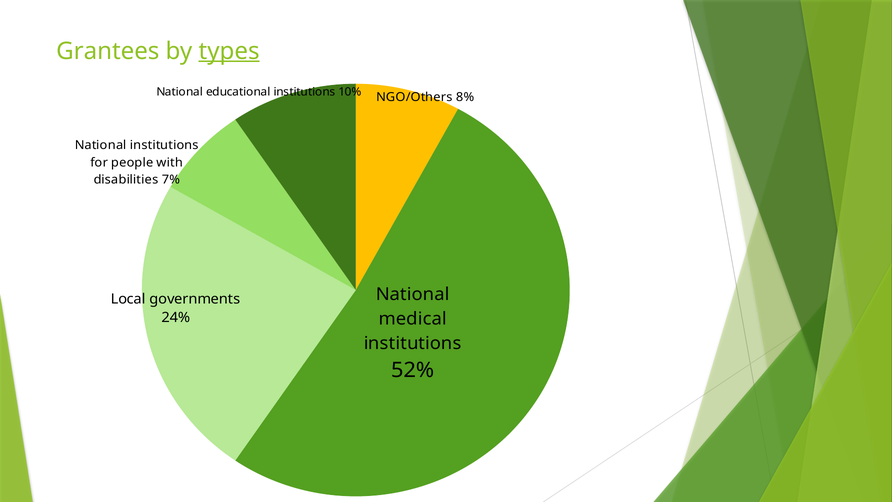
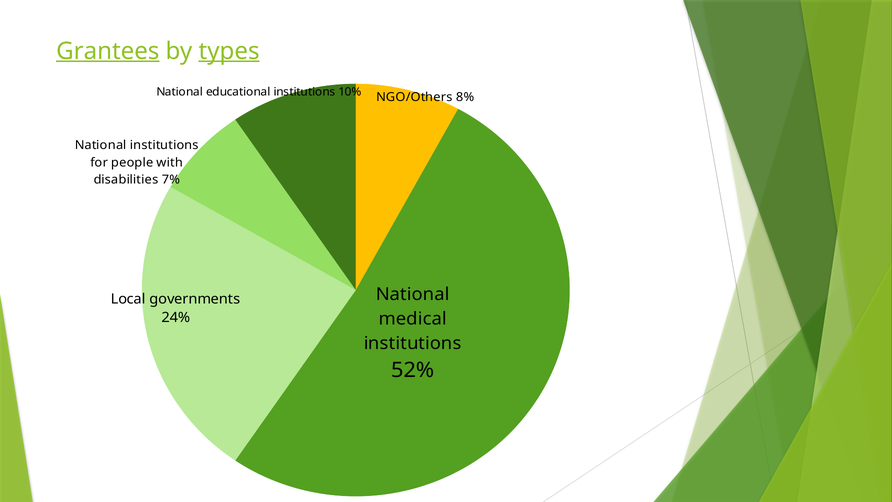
Grantees underline: none -> present
